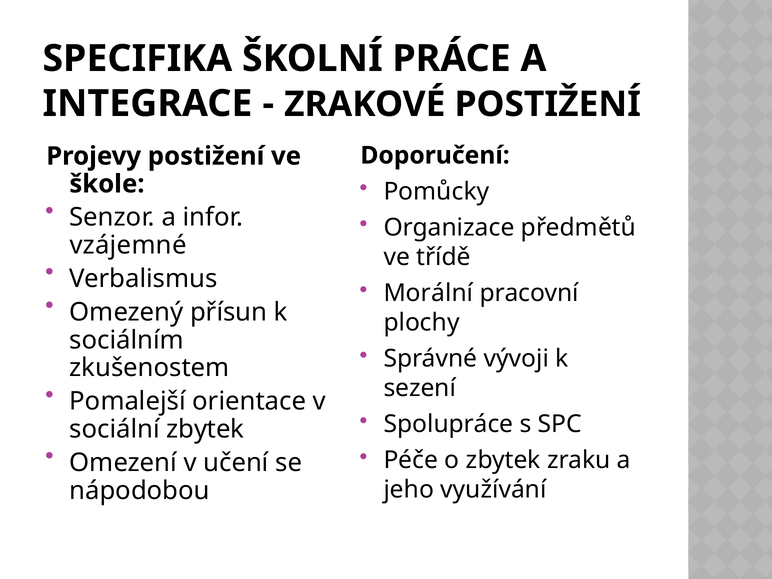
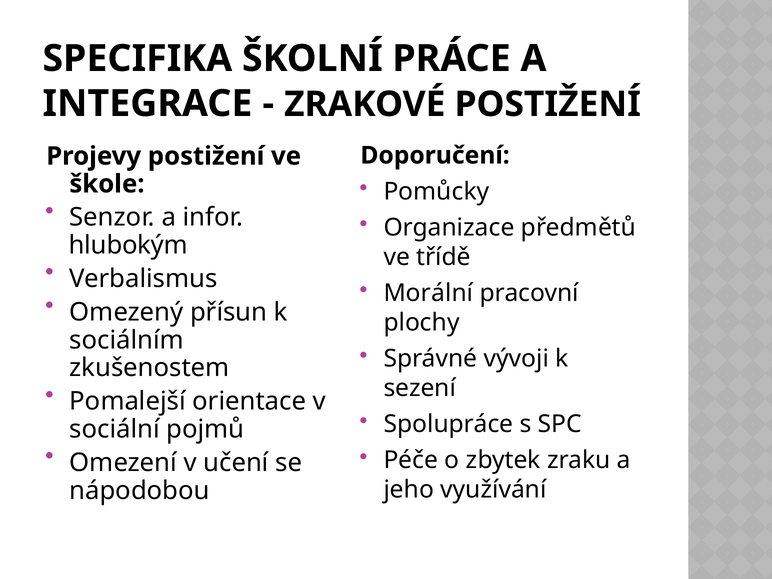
vzájemné: vzájemné -> hlubokým
sociální zbytek: zbytek -> pojmů
